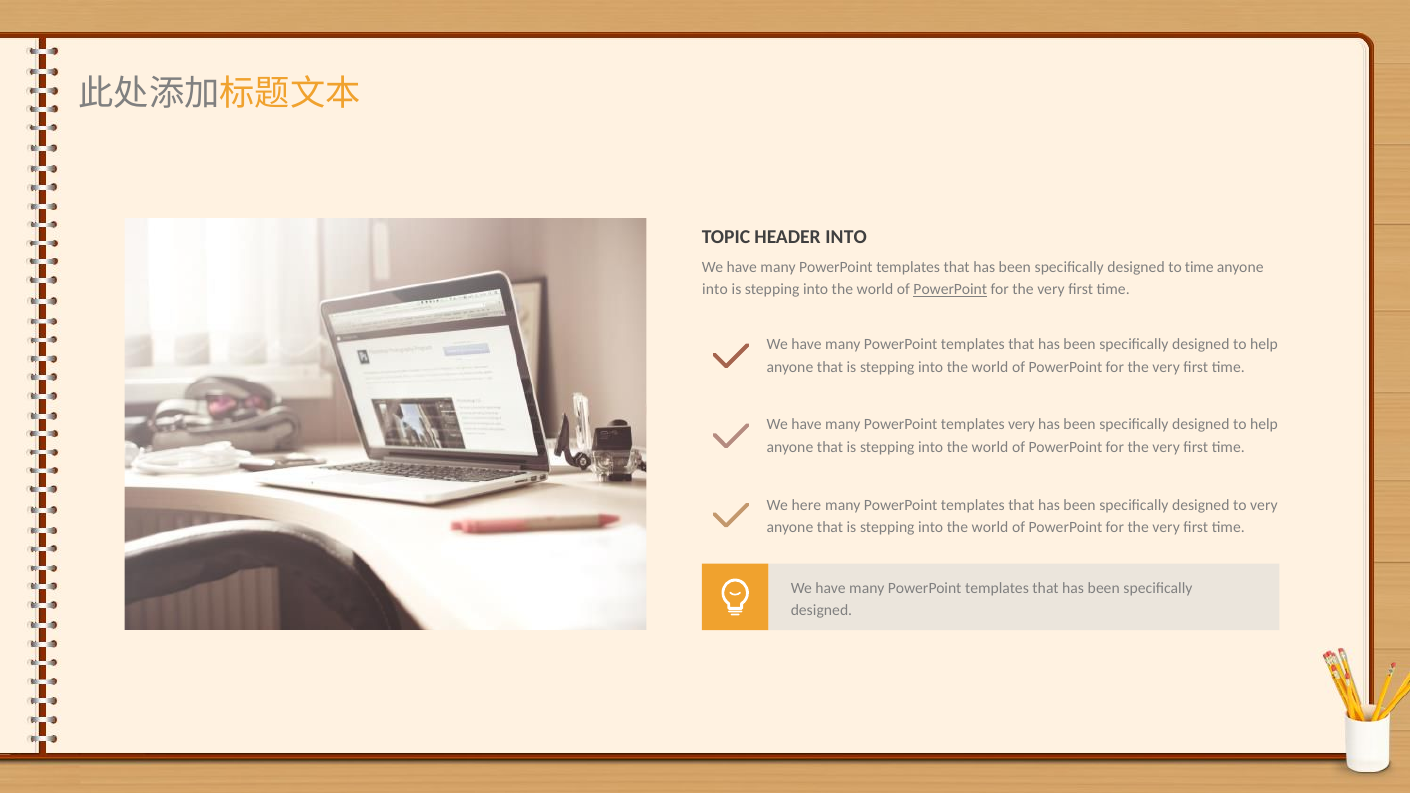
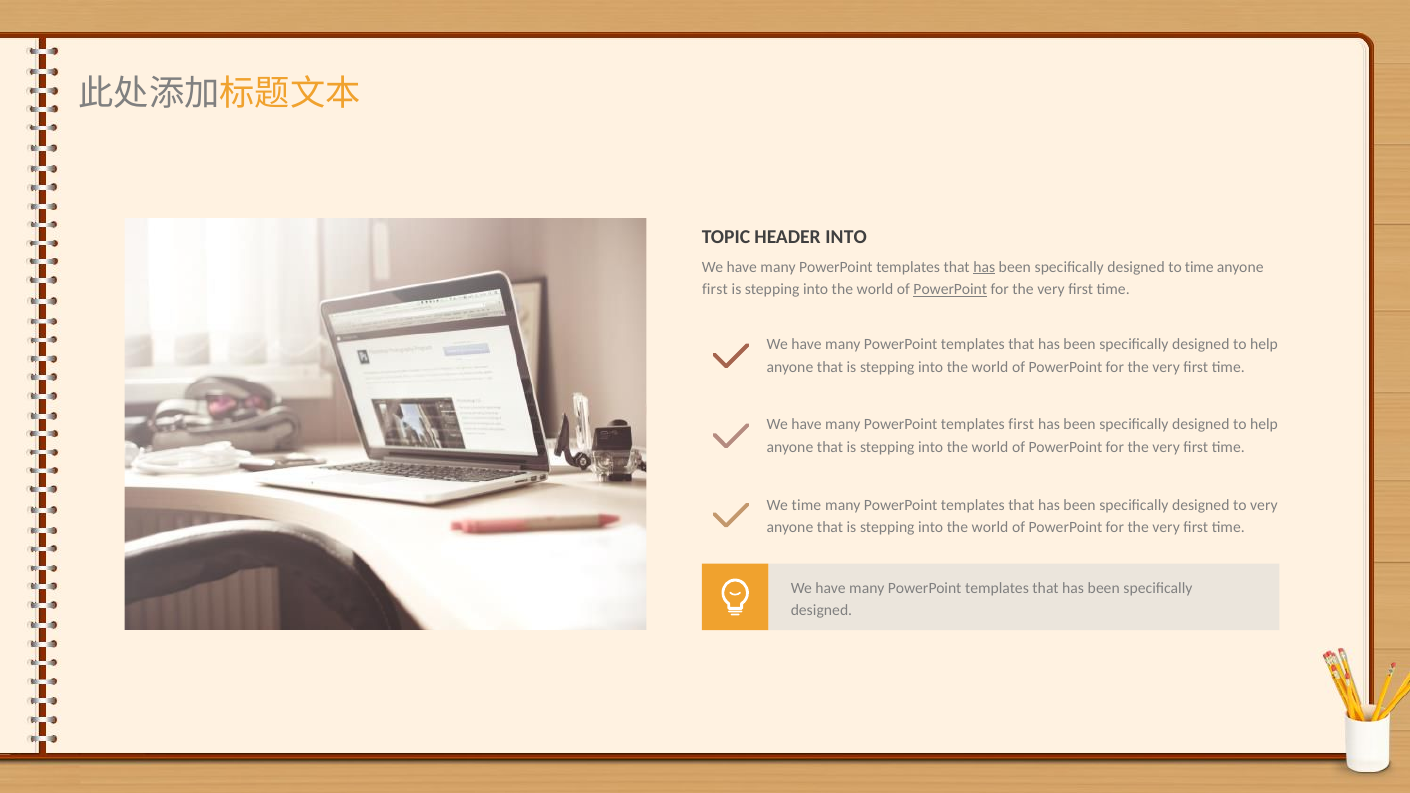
has at (984, 267) underline: none -> present
into at (715, 290): into -> first
templates very: very -> first
We here: here -> time
